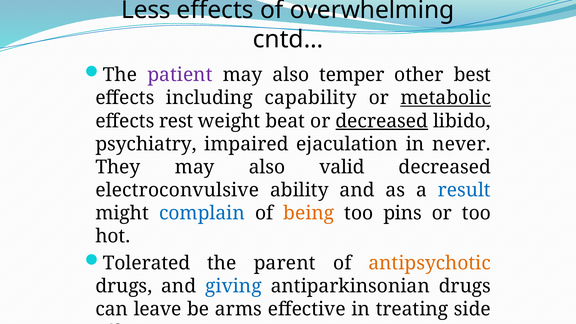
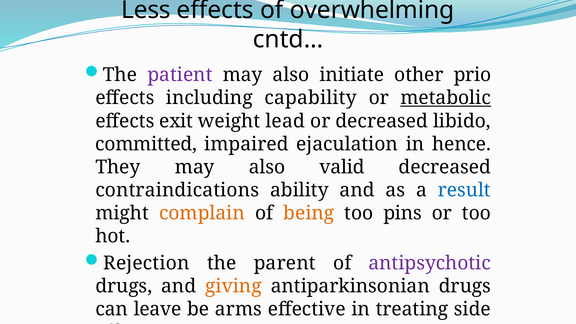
temper: temper -> initiate
best: best -> prio
rest: rest -> exit
beat: beat -> lead
decreased at (382, 121) underline: present -> none
psychiatry: psychiatry -> committed
never: never -> hence
electroconvulsive: electroconvulsive -> contraindications
complain colour: blue -> orange
Tolerated: Tolerated -> Rejection
antipsychotic colour: orange -> purple
giving colour: blue -> orange
